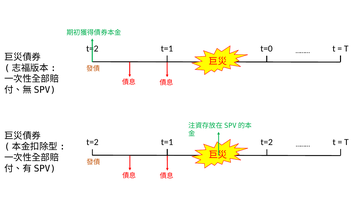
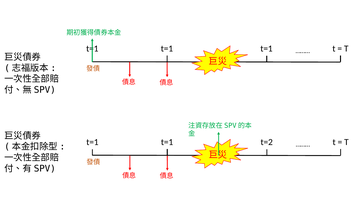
t=2 at (92, 49): t=2 -> t=1
t=0 at (267, 49): t=0 -> t=1
t=2 at (92, 142): t=2 -> t=1
